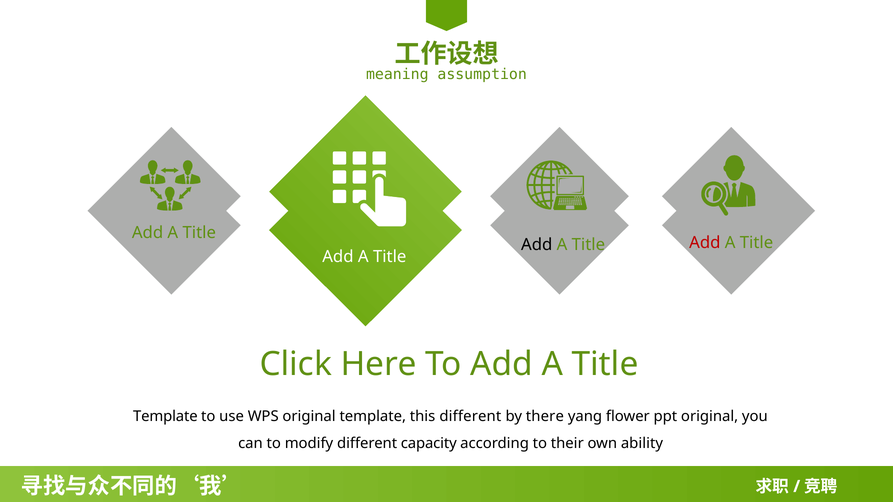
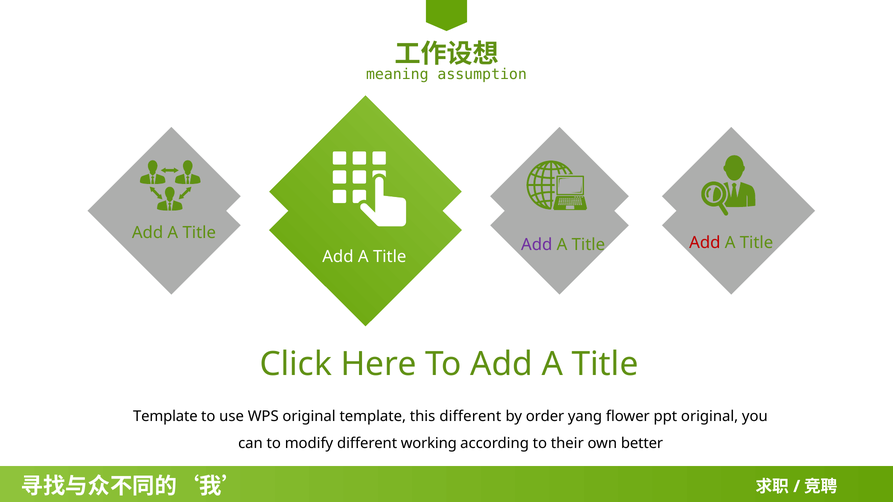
Add at (537, 245) colour: black -> purple
there: there -> order
capacity: capacity -> working
ability: ability -> better
